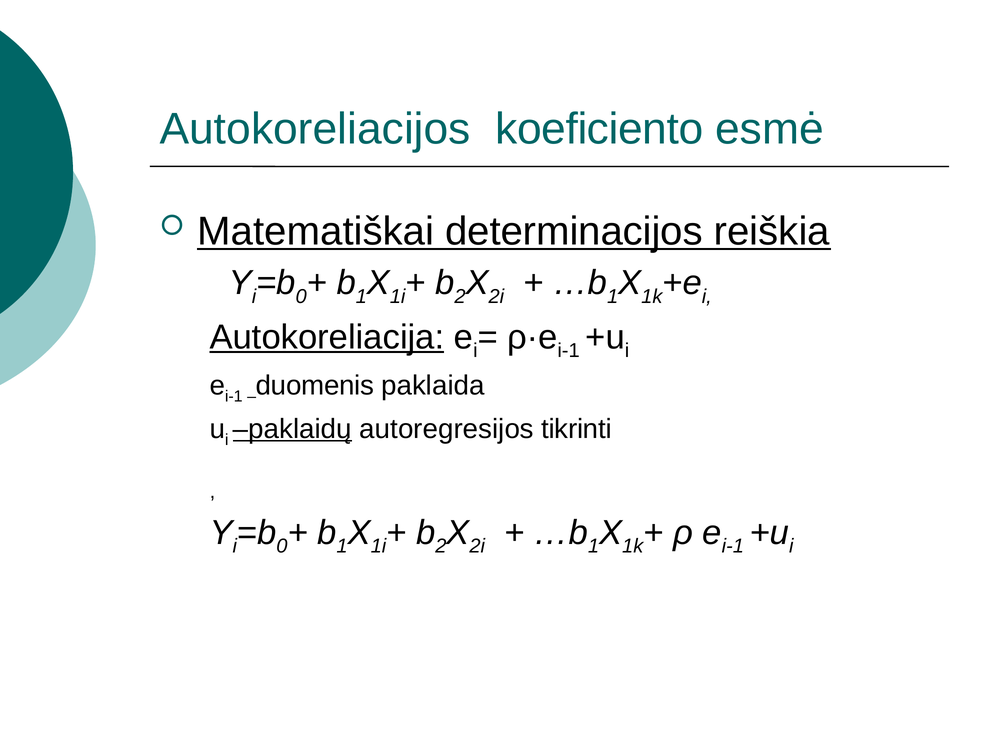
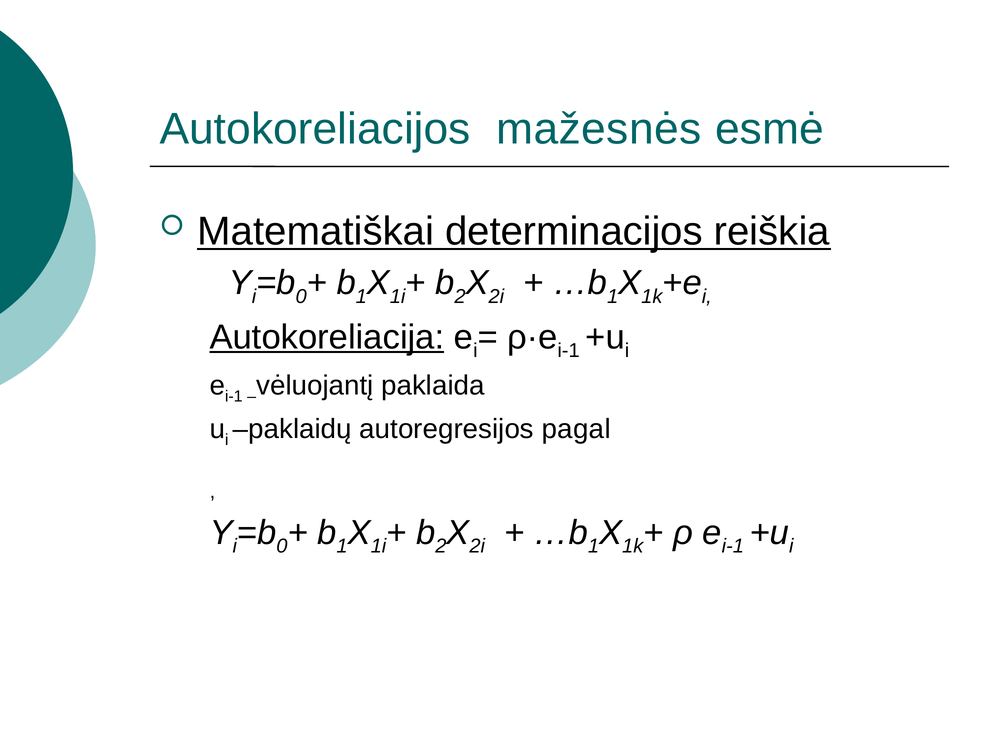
koeficiento: koeficiento -> mažesnės
duomenis: duomenis -> vėluojantį
paklaidų underline: present -> none
tikrinti: tikrinti -> pagal
